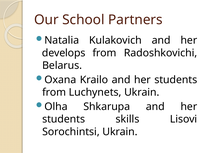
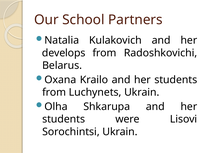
skills: skills -> were
